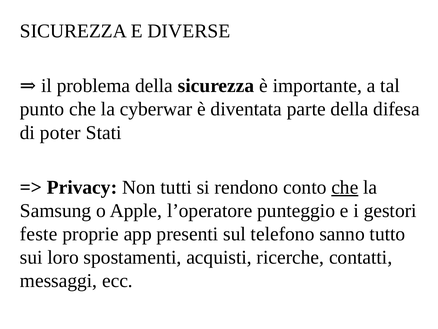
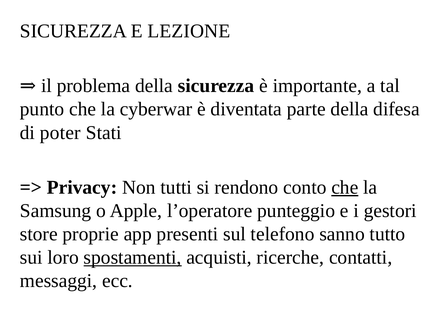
DIVERSE: DIVERSE -> LEZIONE
feste: feste -> store
spostamenti underline: none -> present
